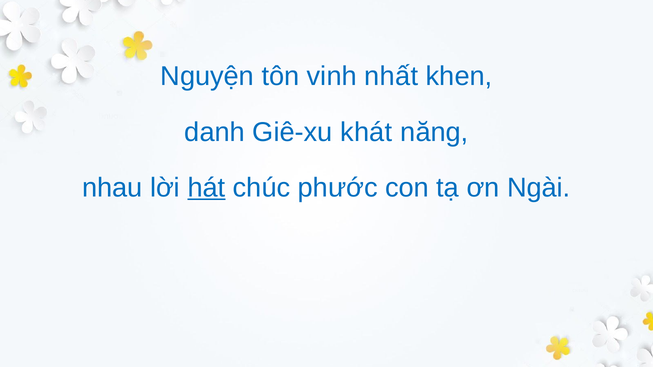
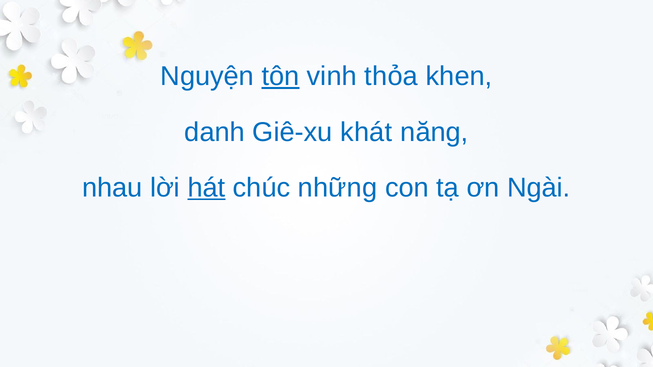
tôn underline: none -> present
nhất: nhất -> thỏa
phước: phước -> những
